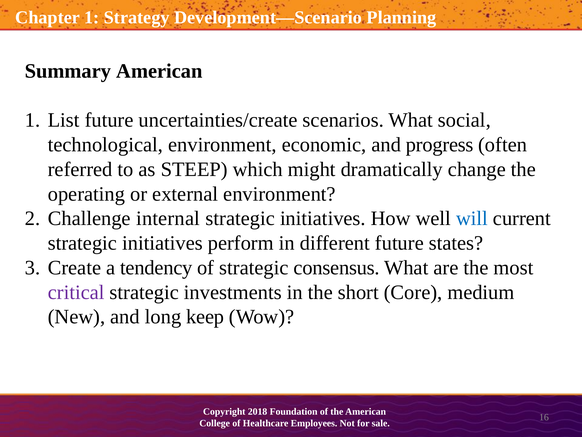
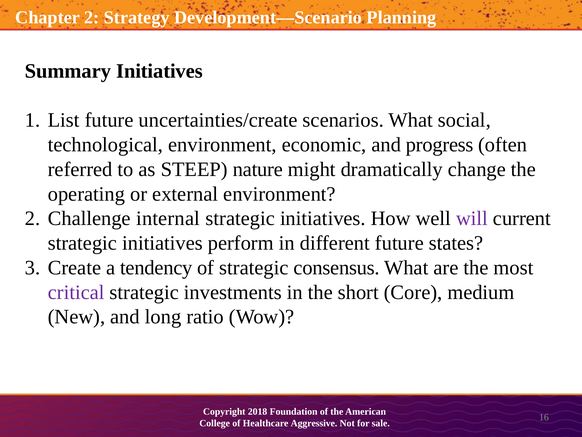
Chapter 1: 1 -> 2
Summary American: American -> Initiatives
which: which -> nature
will colour: blue -> purple
keep: keep -> ratio
Employees: Employees -> Aggressive
